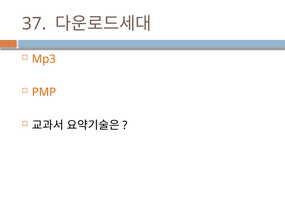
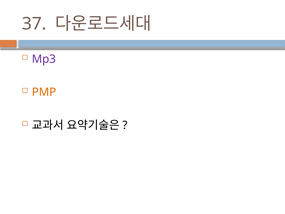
Mp3 colour: orange -> purple
